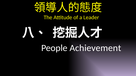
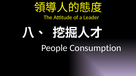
Achievement: Achievement -> Consumption
